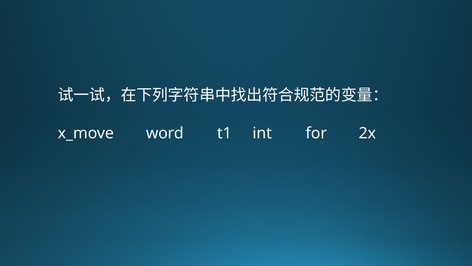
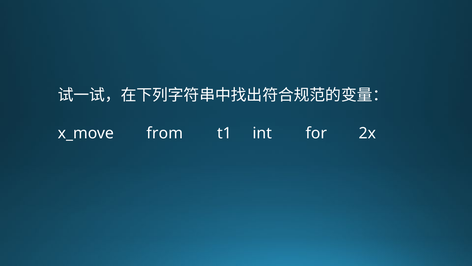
word: word -> from
